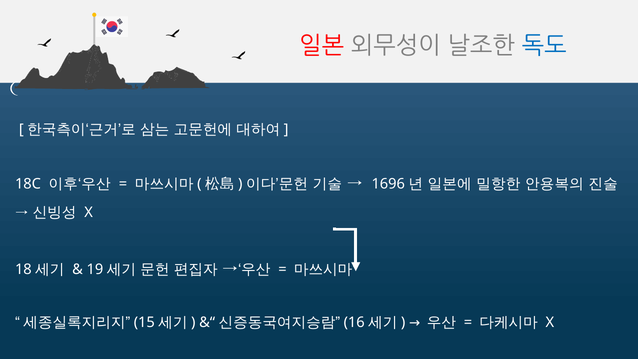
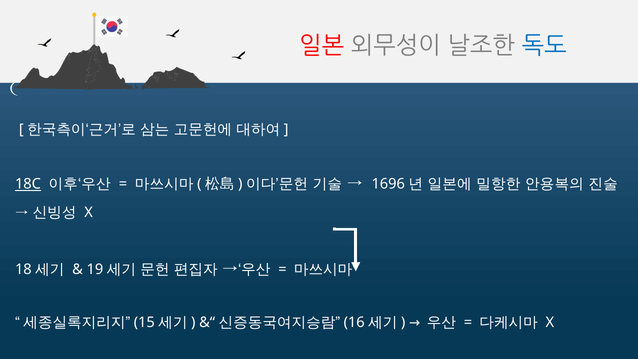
18C underline: none -> present
